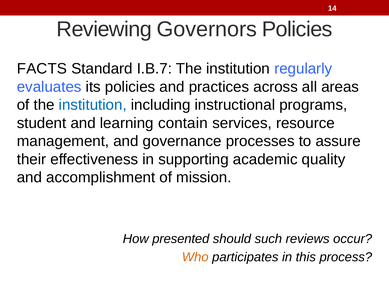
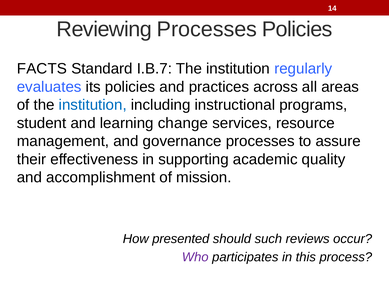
Reviewing Governors: Governors -> Processes
contain: contain -> change
Who colour: orange -> purple
